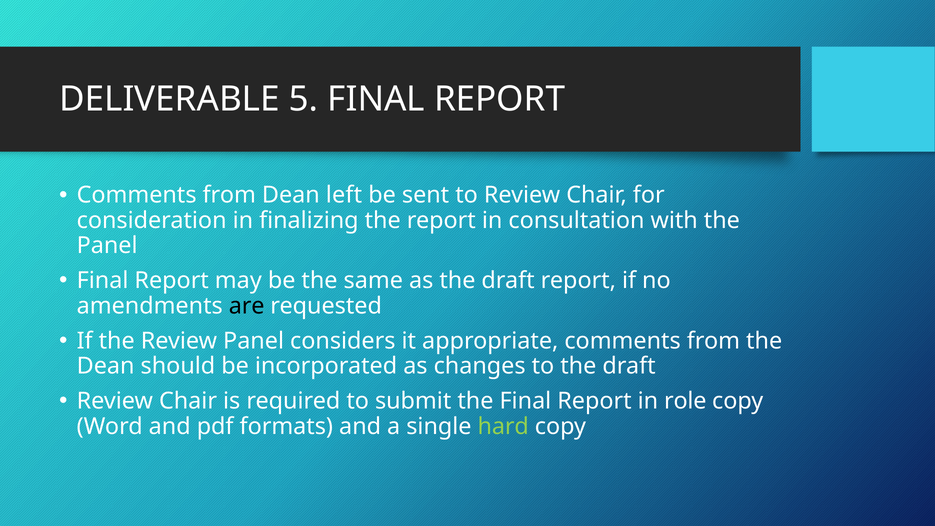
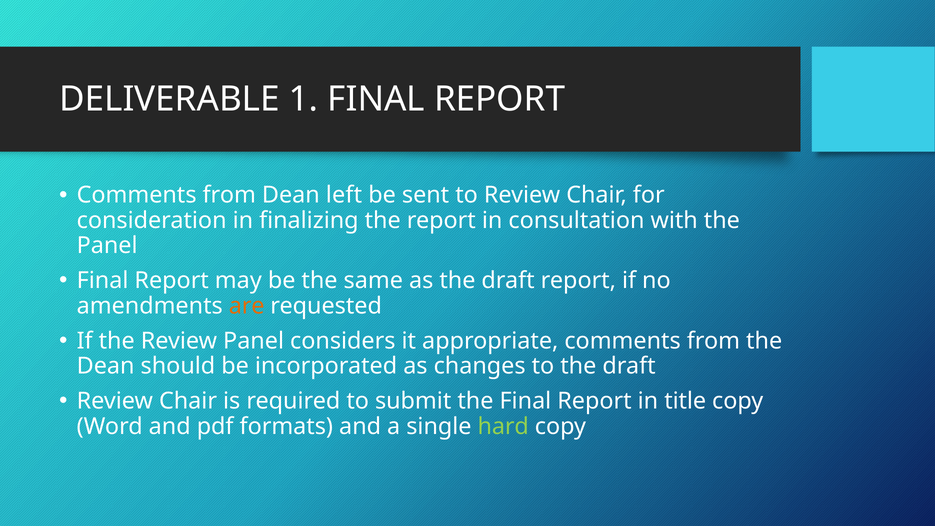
5: 5 -> 1
are colour: black -> orange
role: role -> title
